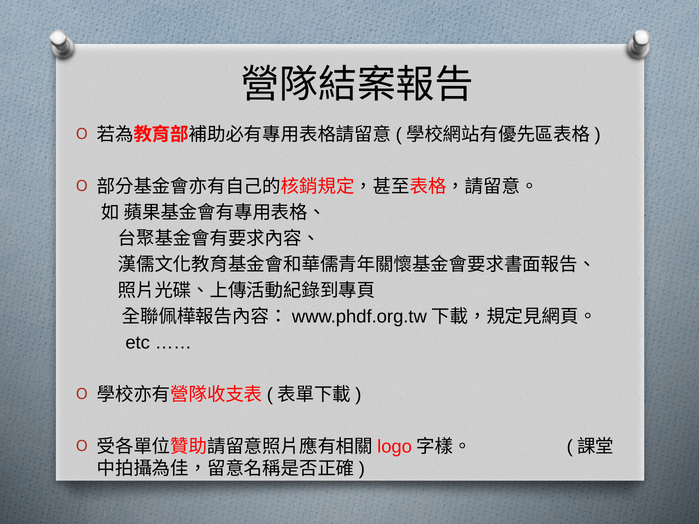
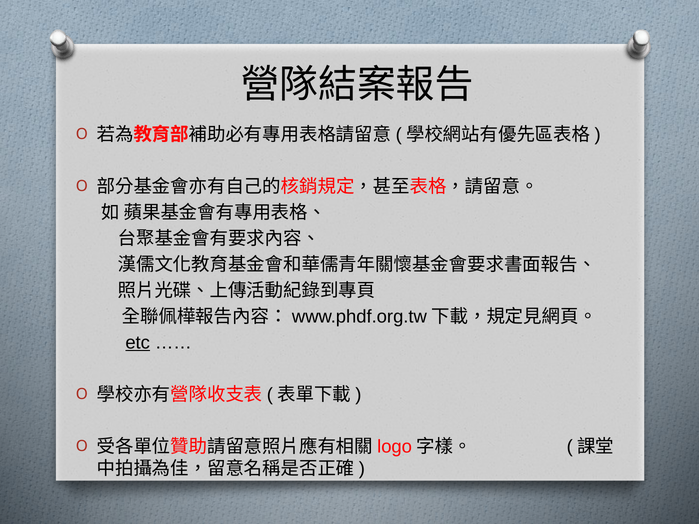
etc underline: none -> present
